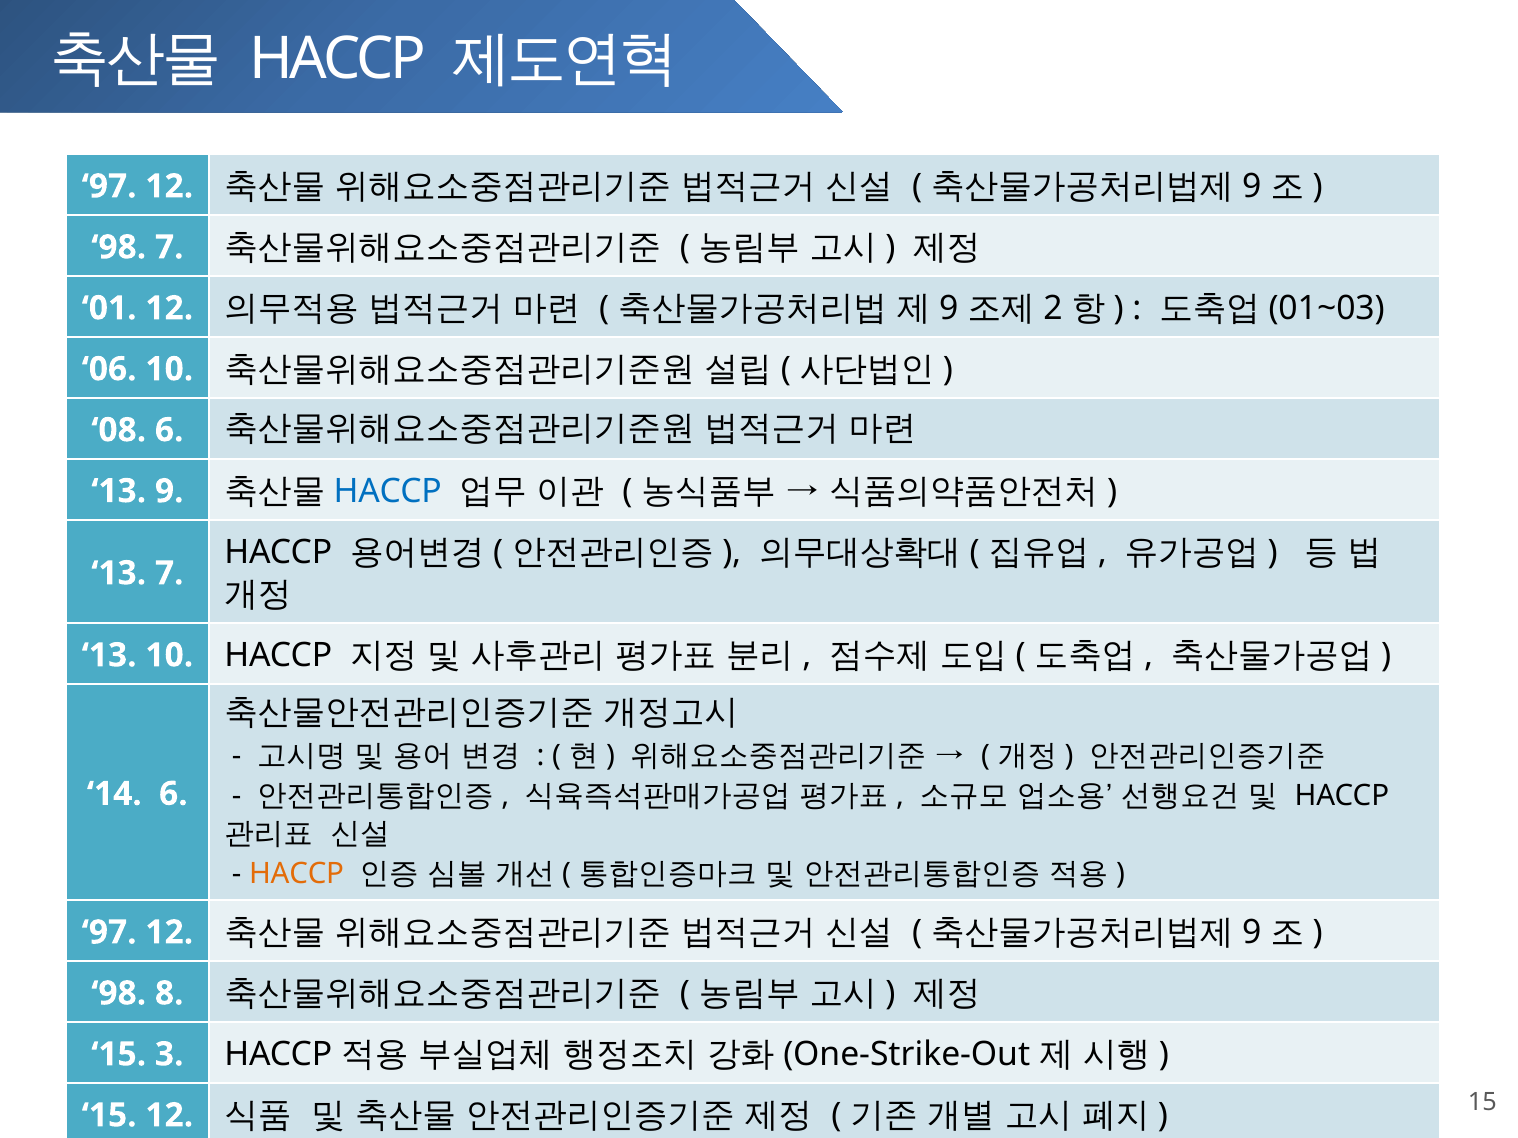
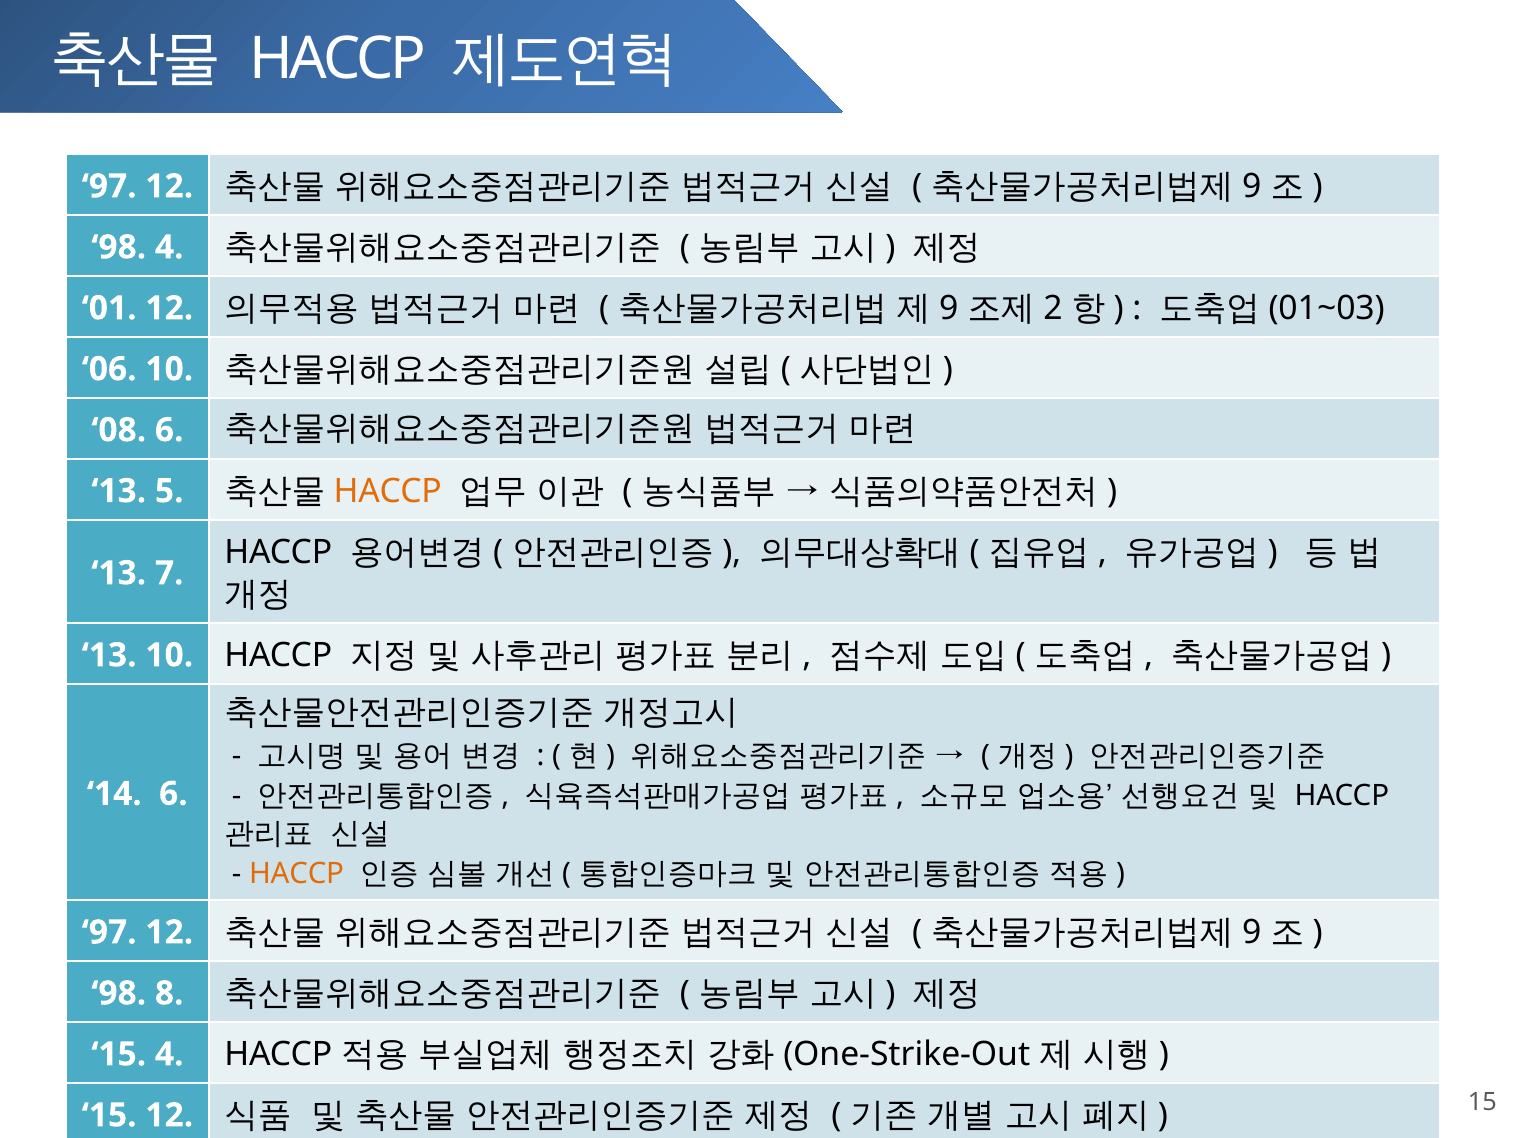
98 7: 7 -> 4
13 9: 9 -> 5
HACCP at (388, 491) colour: blue -> orange
15 3: 3 -> 4
